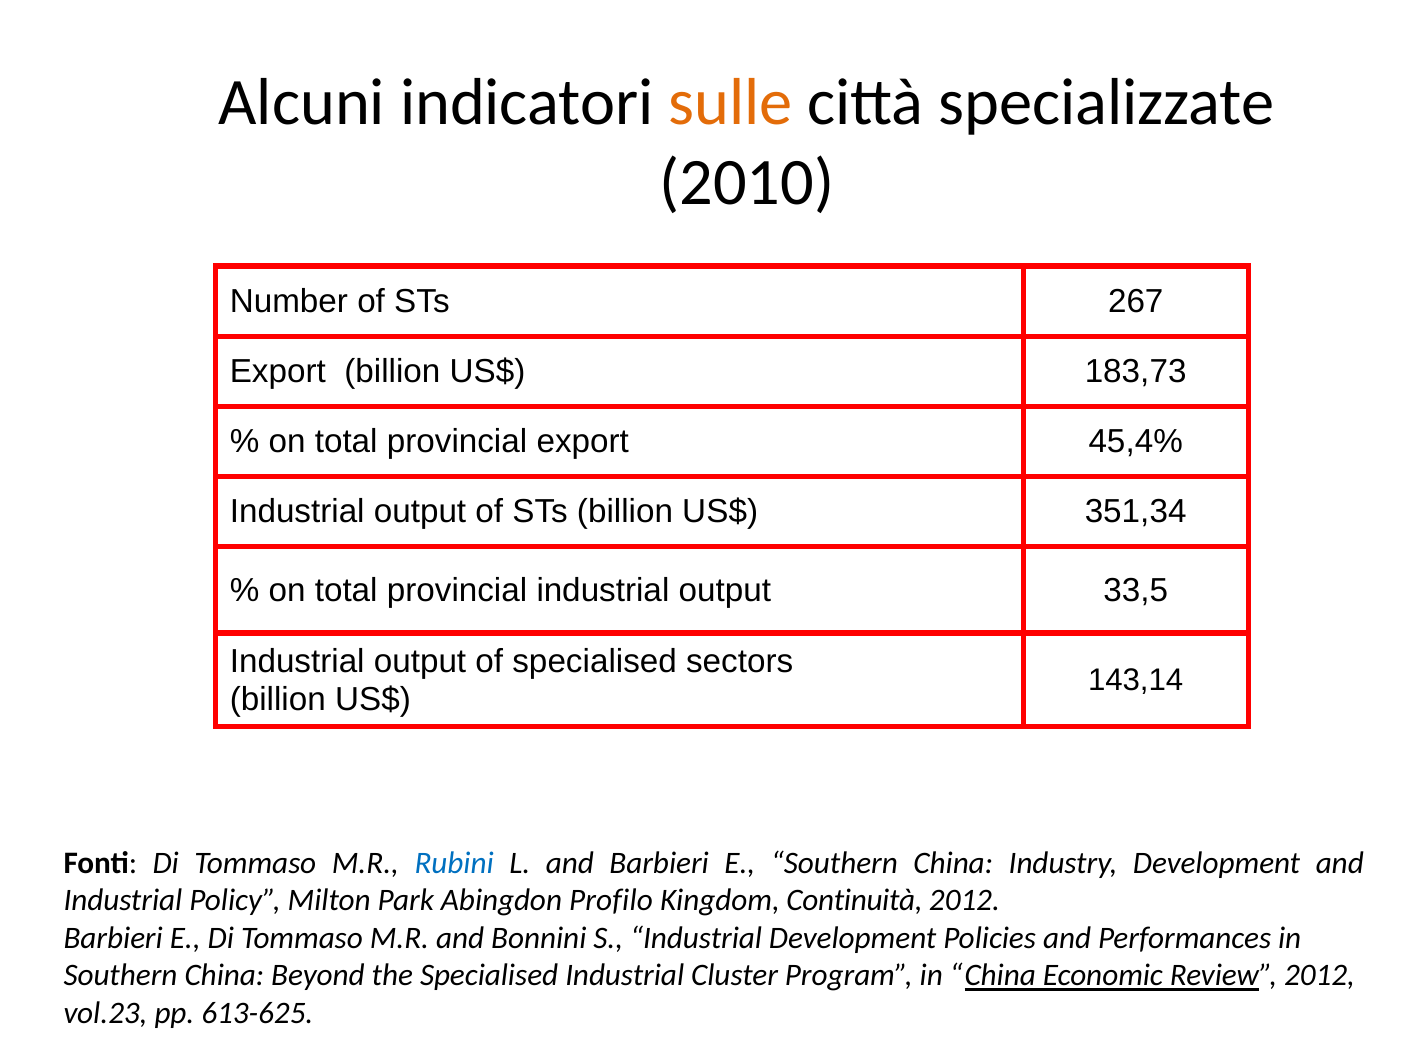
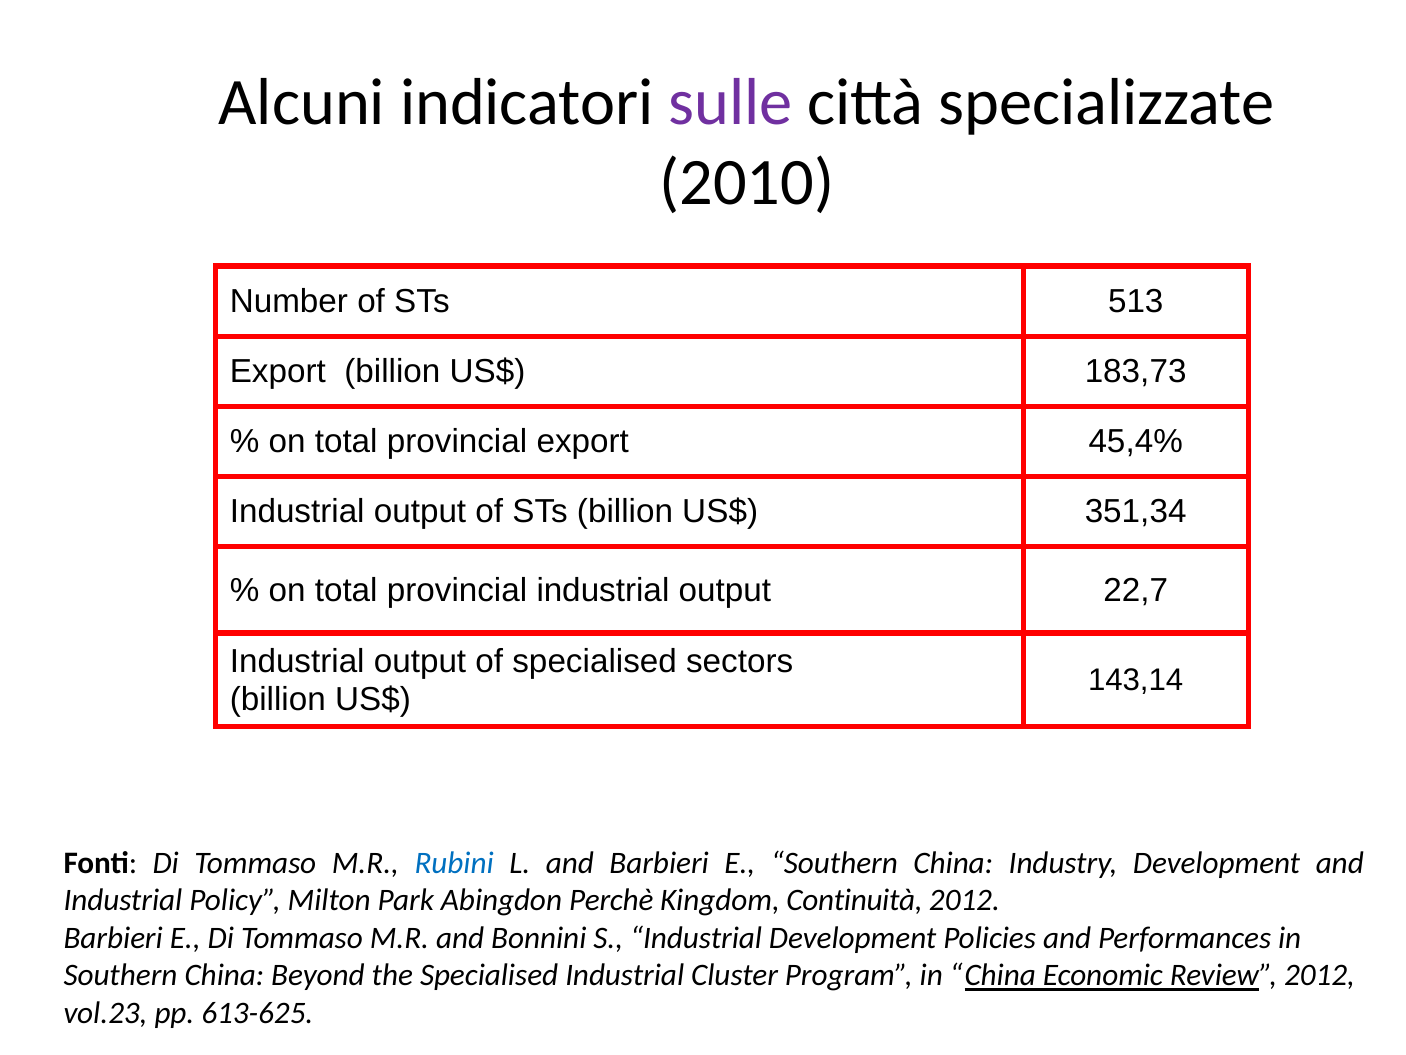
sulle colour: orange -> purple
267: 267 -> 513
33,5: 33,5 -> 22,7
Profilo: Profilo -> Perchè
